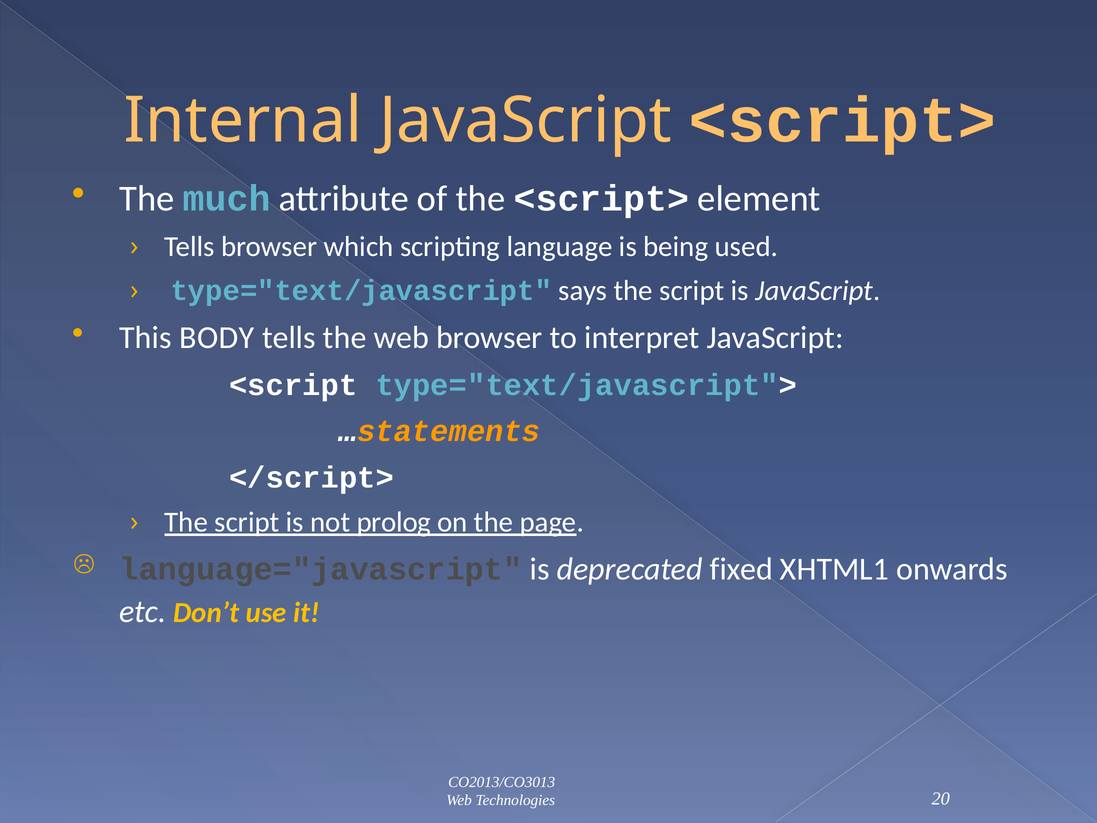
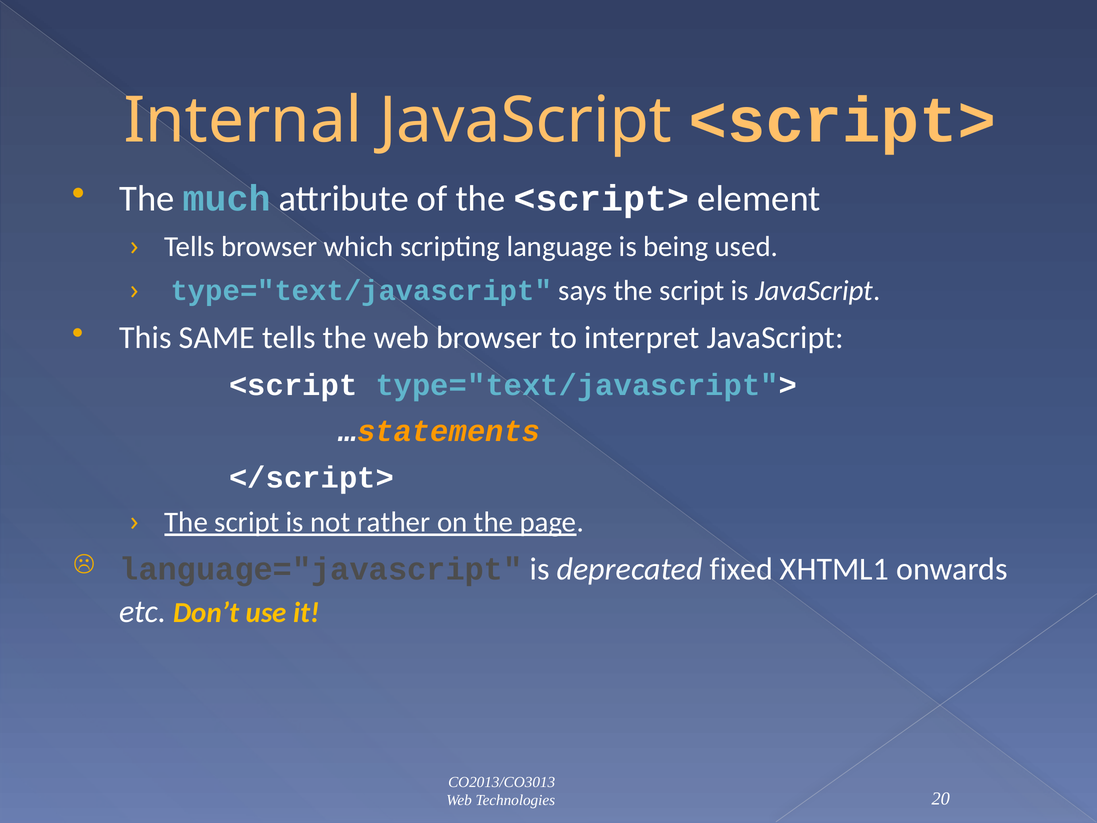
BODY: BODY -> SAME
prolog: prolog -> rather
